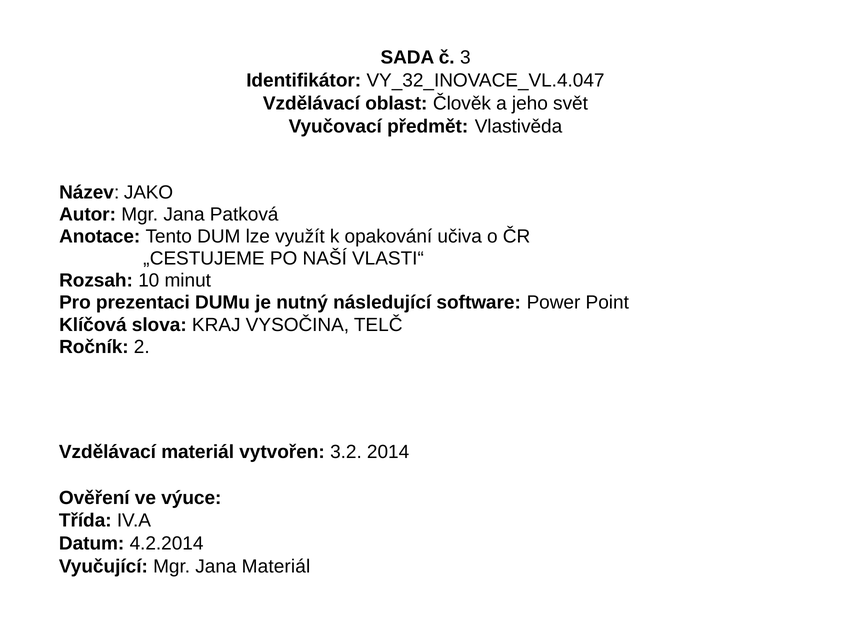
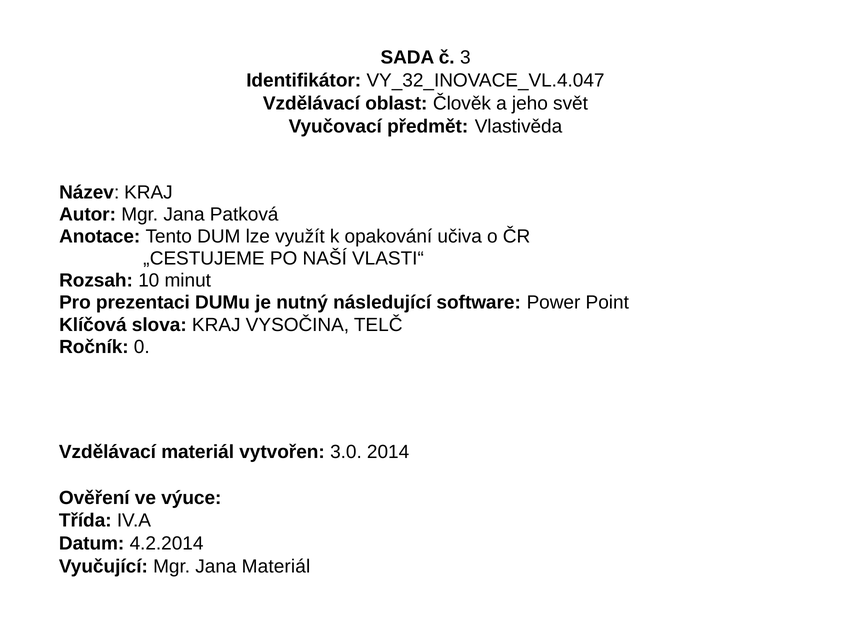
Název JAKO: JAKO -> KRAJ
2: 2 -> 0
3.2: 3.2 -> 3.0
